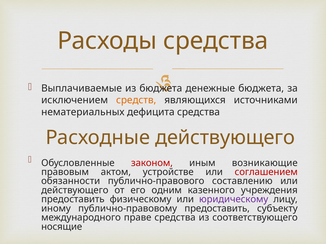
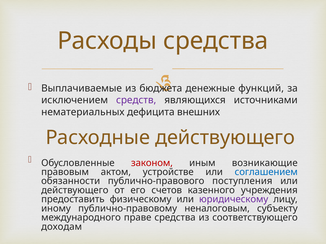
денежные бюджета: бюджета -> функций
средств colour: orange -> purple
дефицита средства: средства -> внешних
соглашением colour: red -> blue
составлению: составлению -> поступления
одним: одним -> счетов
публично-правовому предоставить: предоставить -> неналоговым
носящие: носящие -> доходам
